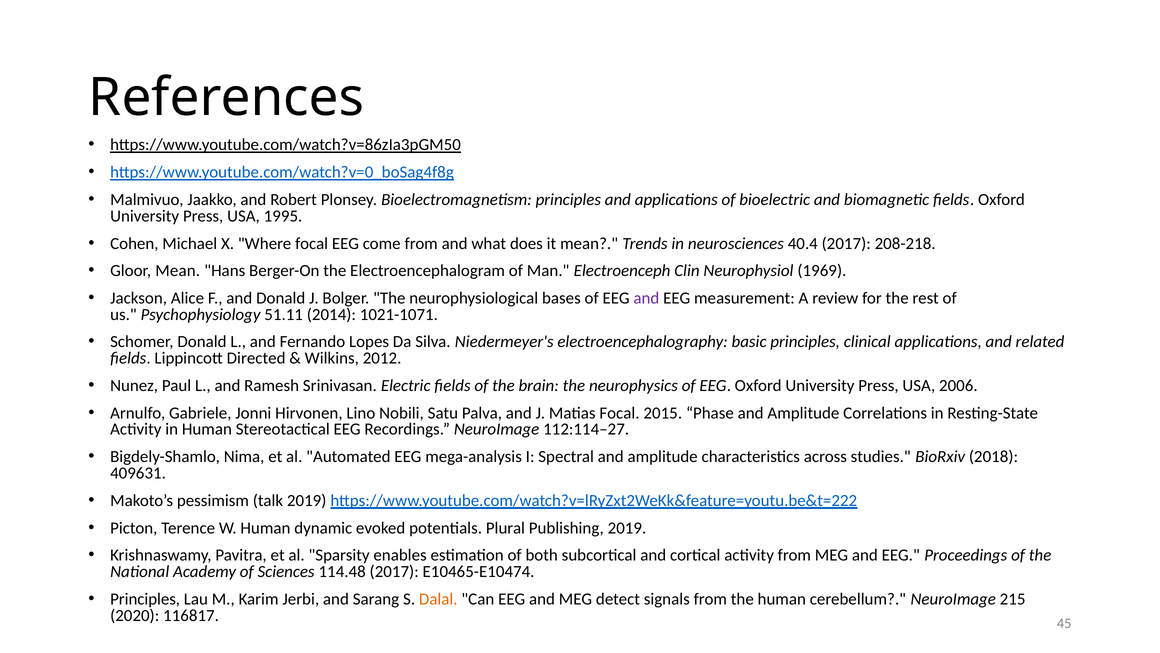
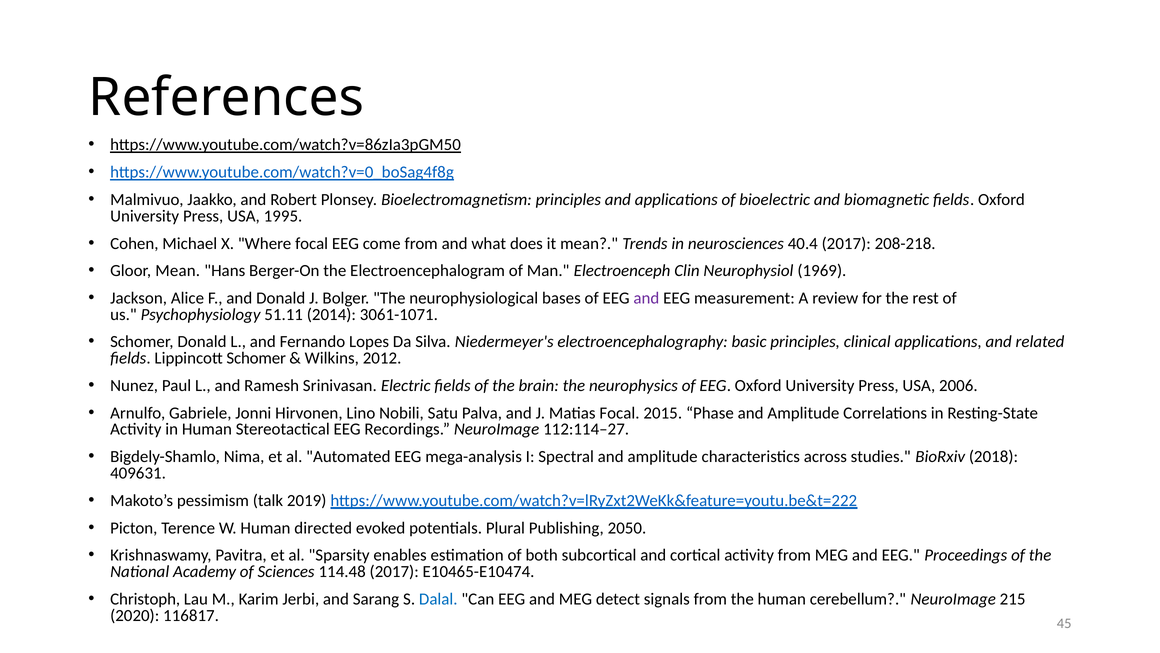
1021-1071: 1021-1071 -> 3061-1071
Lippincott Directed: Directed -> Schomer
dynamic: dynamic -> directed
Publishing 2019: 2019 -> 2050
Principles at (145, 599): Principles -> Christoph
Dalal colour: orange -> blue
